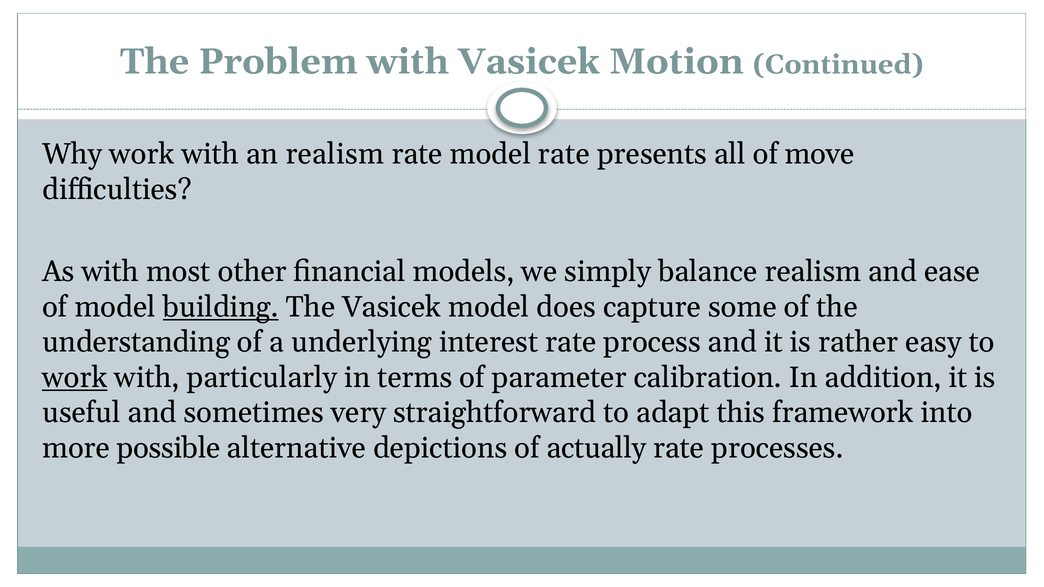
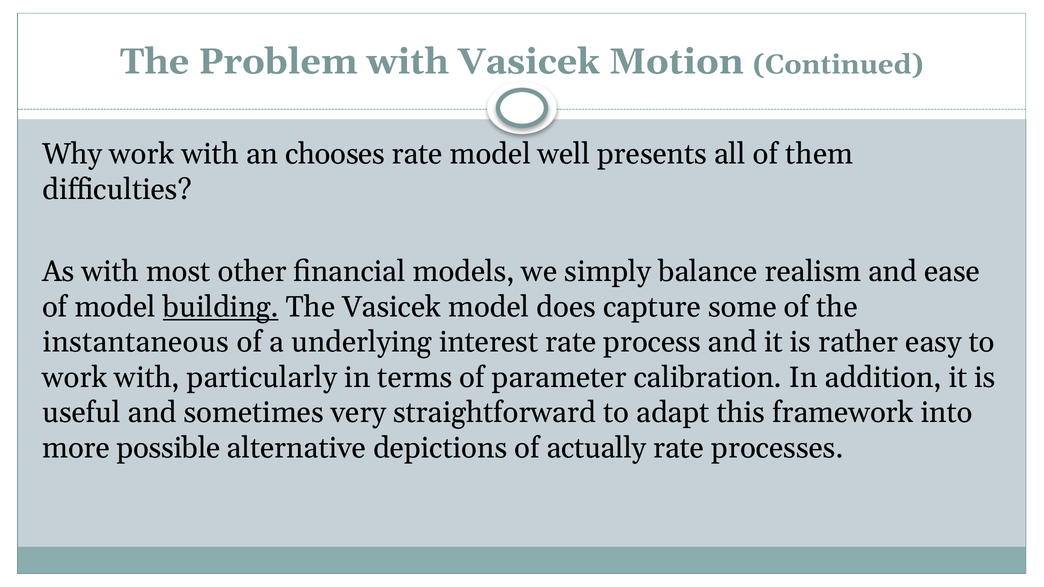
an realism: realism -> chooses
model rate: rate -> well
move: move -> them
understanding: understanding -> instantaneous
work at (75, 378) underline: present -> none
